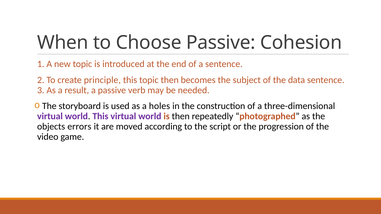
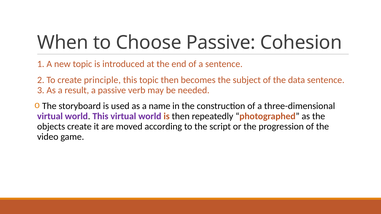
holes: holes -> name
objects errors: errors -> create
